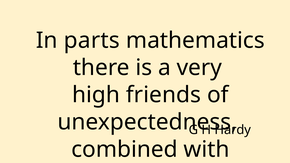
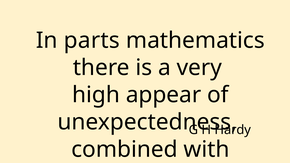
friends: friends -> appear
